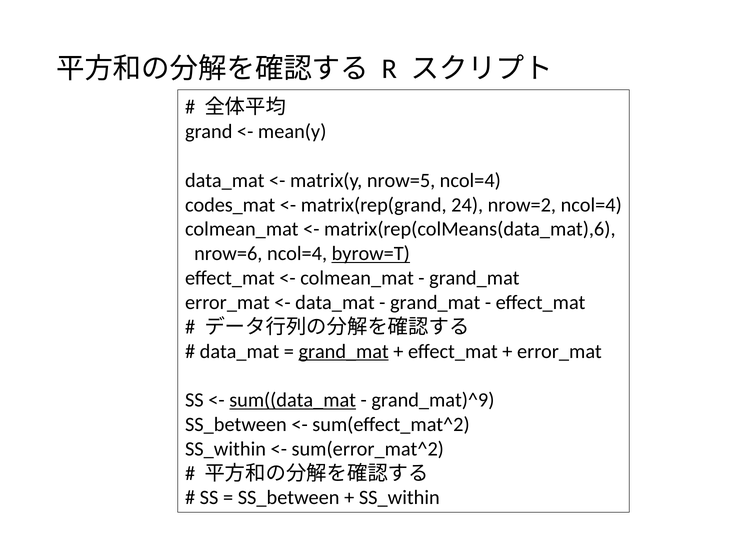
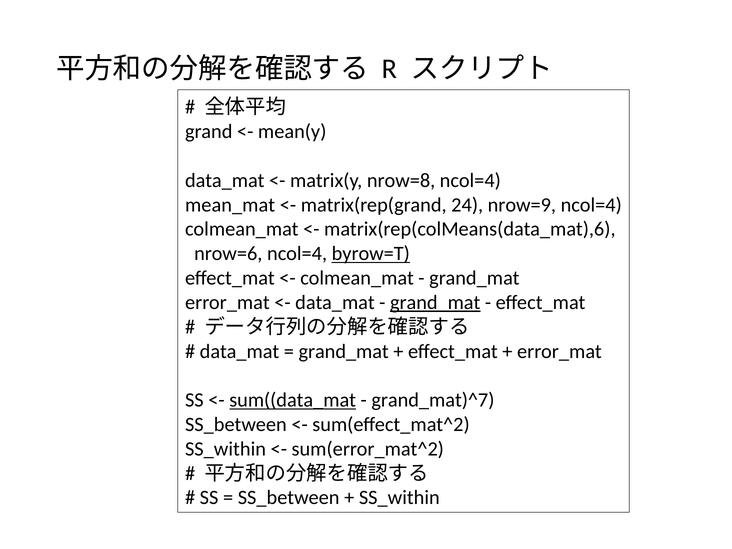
nrow=5: nrow=5 -> nrow=8
codes_mat: codes_mat -> mean_mat
nrow=2: nrow=2 -> nrow=9
grand_mat at (435, 302) underline: none -> present
grand_mat at (344, 351) underline: present -> none
grand_mat)^9: grand_mat)^9 -> grand_mat)^7
